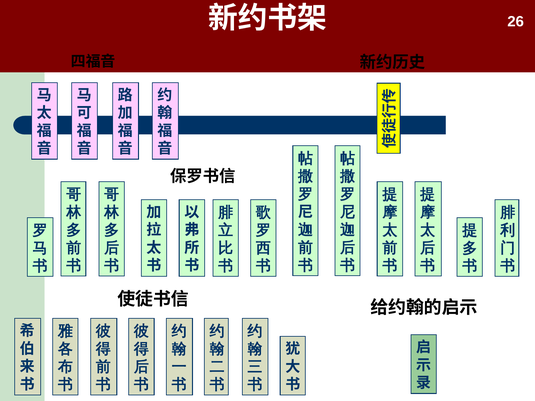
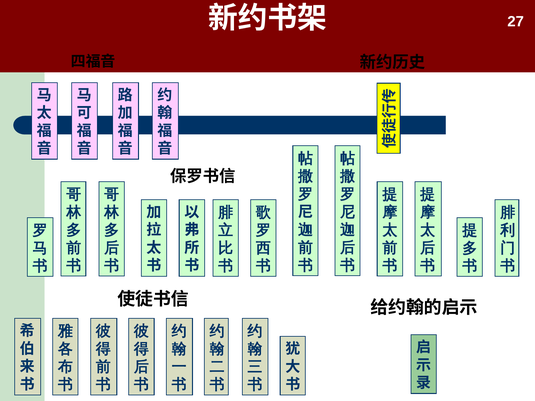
26: 26 -> 27
